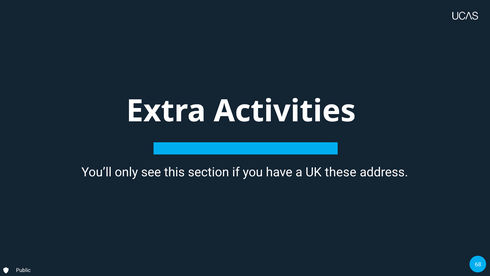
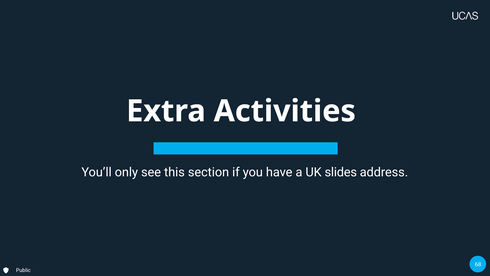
these: these -> slides
